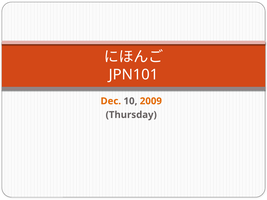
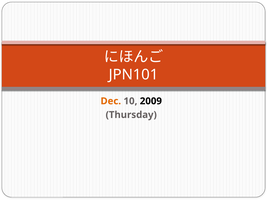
2009 colour: orange -> black
